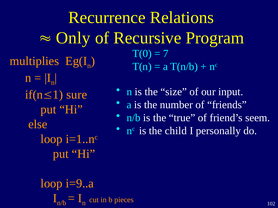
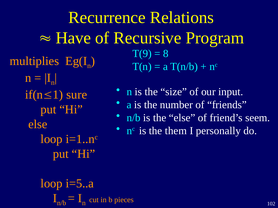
Only: Only -> Have
T(0: T(0 -> T(9
7: 7 -> 8
the true: true -> else
child: child -> them
i=9..a: i=9..a -> i=5..a
